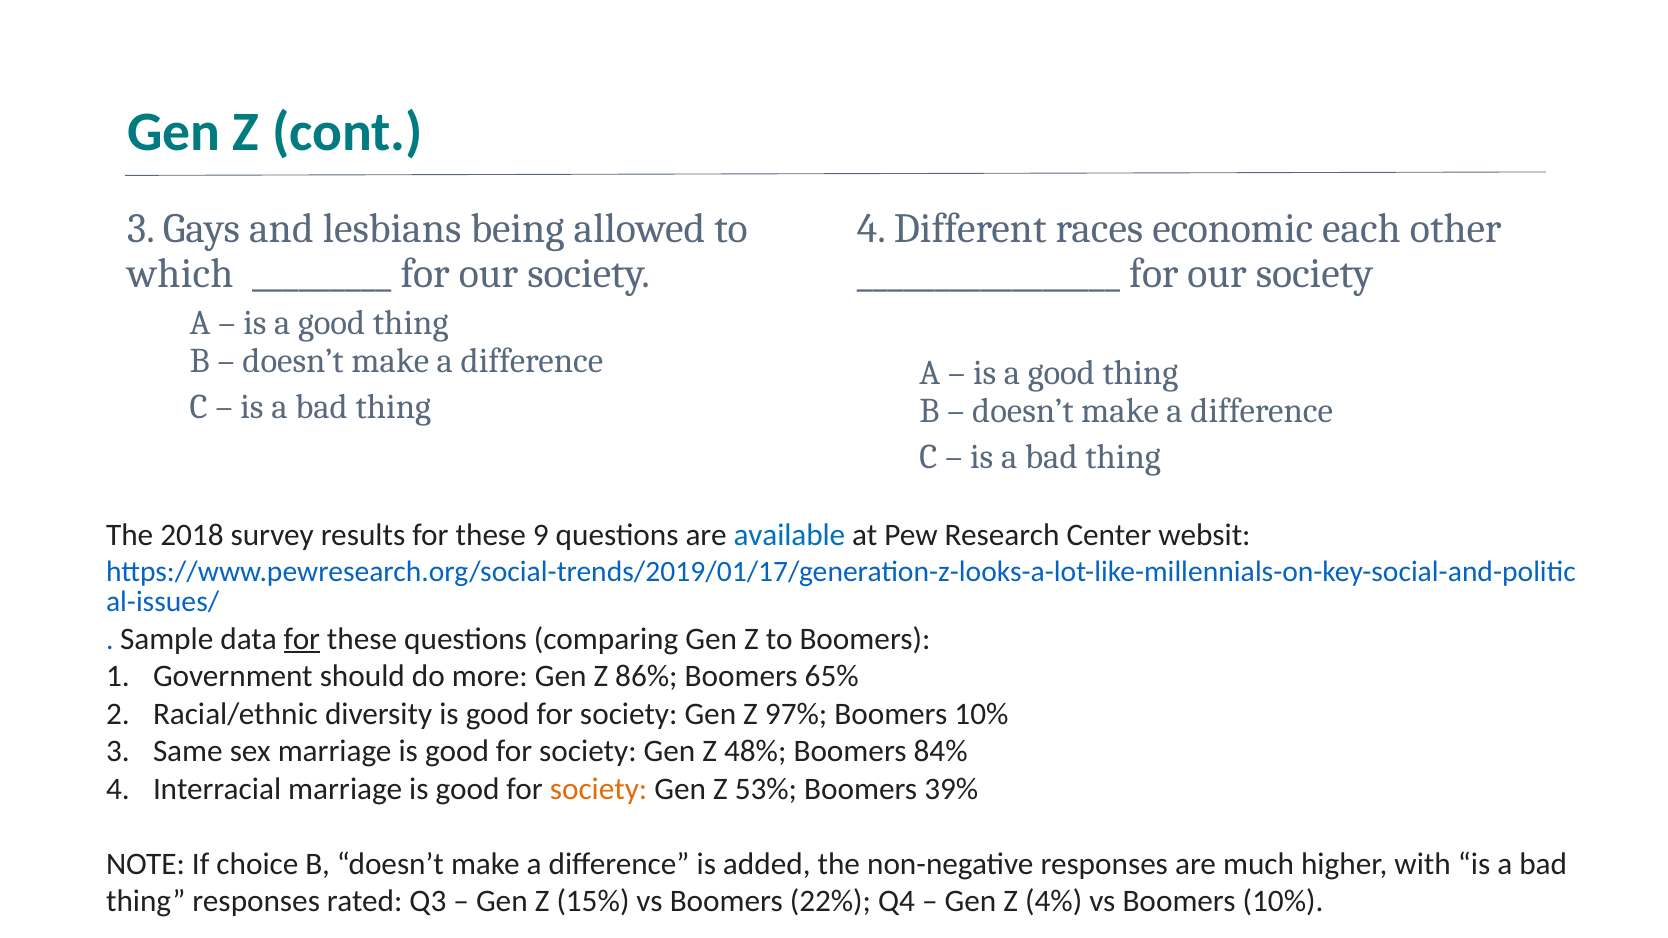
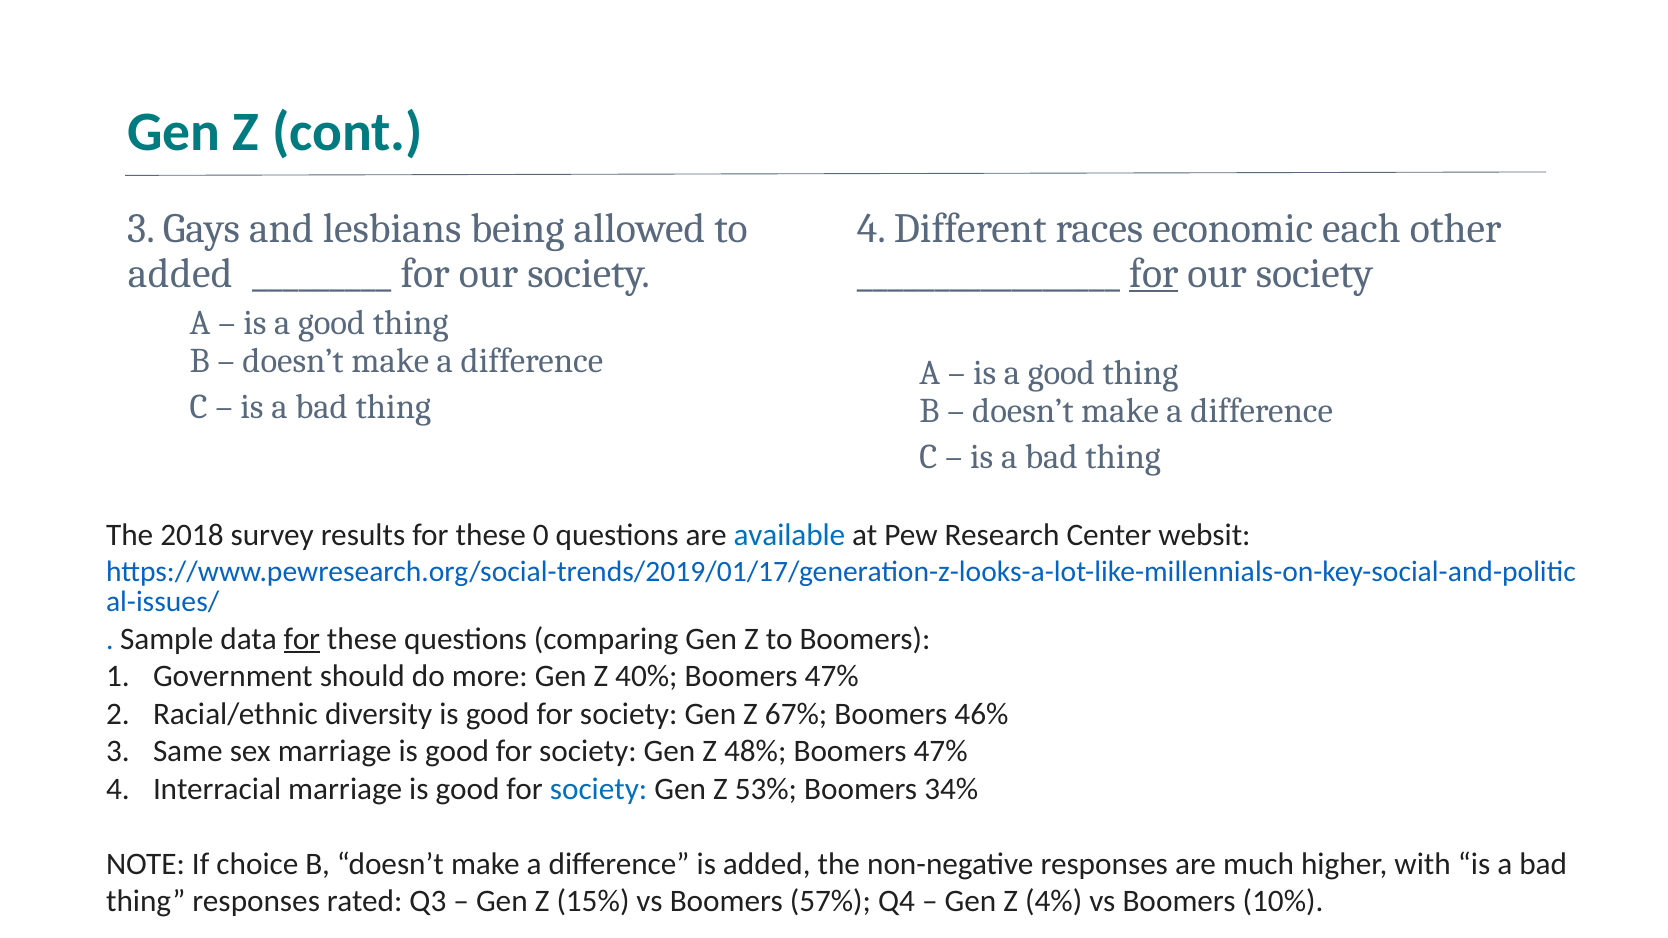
which at (180, 273): which -> added
for at (1154, 273) underline: none -> present
9: 9 -> 0
86%: 86% -> 40%
65% at (832, 676): 65% -> 47%
97%: 97% -> 67%
10% at (981, 714): 10% -> 46%
48% Boomers 84%: 84% -> 47%
society at (599, 789) colour: orange -> blue
39%: 39% -> 34%
22%: 22% -> 57%
